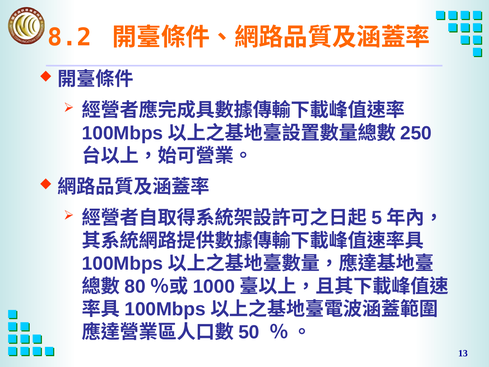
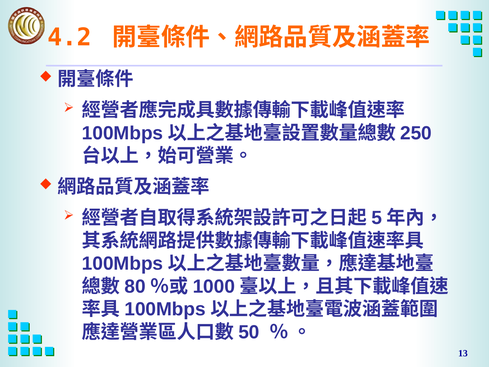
8.2: 8.2 -> 4.2
